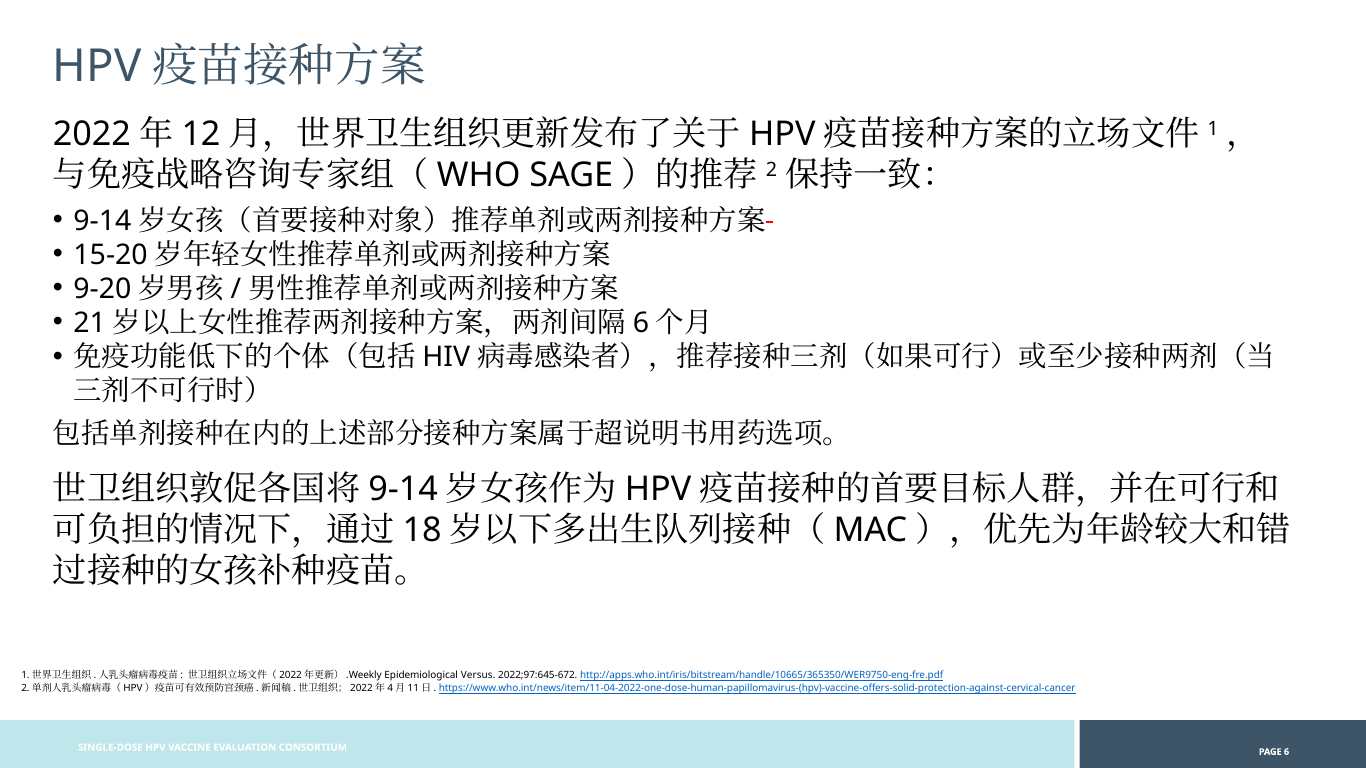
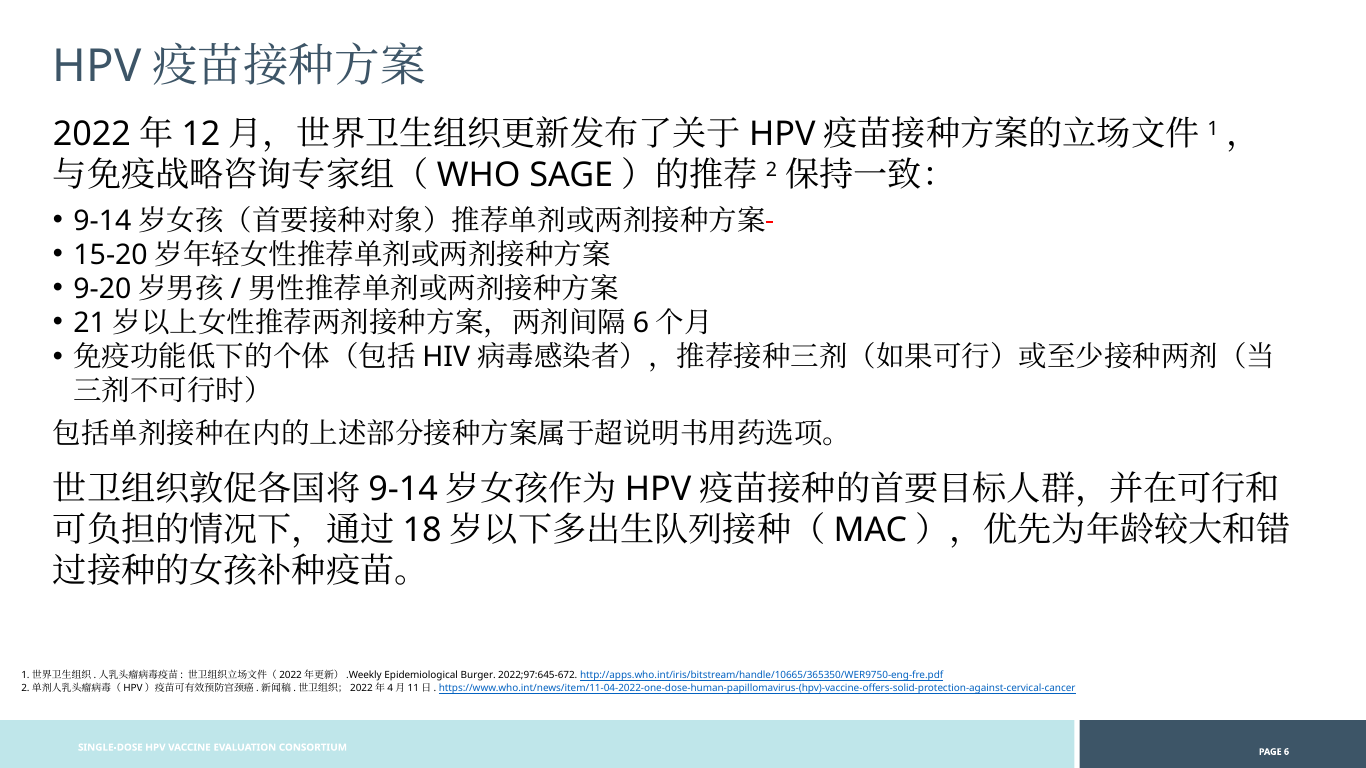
Versus: Versus -> Burger
